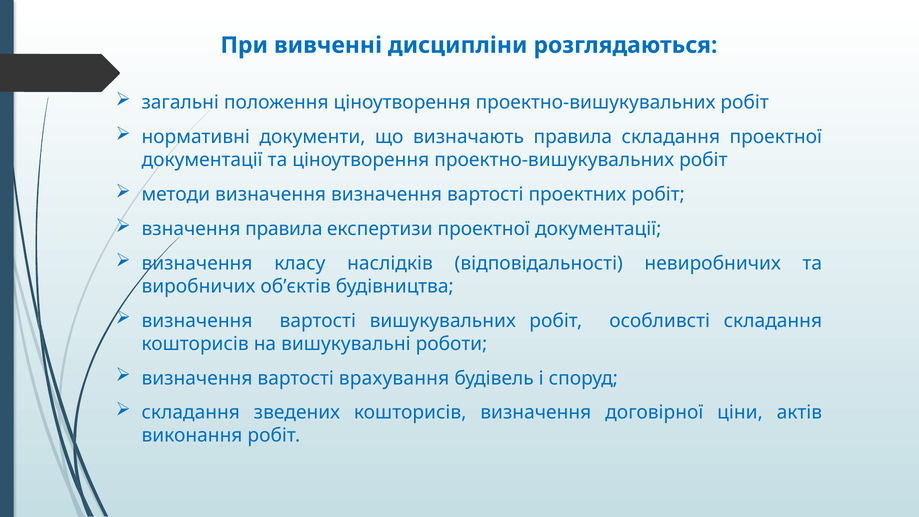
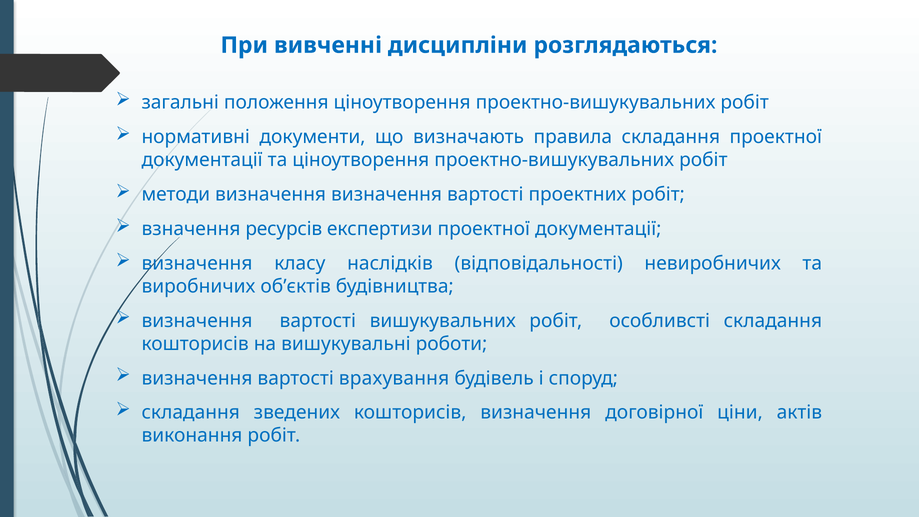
взначення правила: правила -> ресурсів
